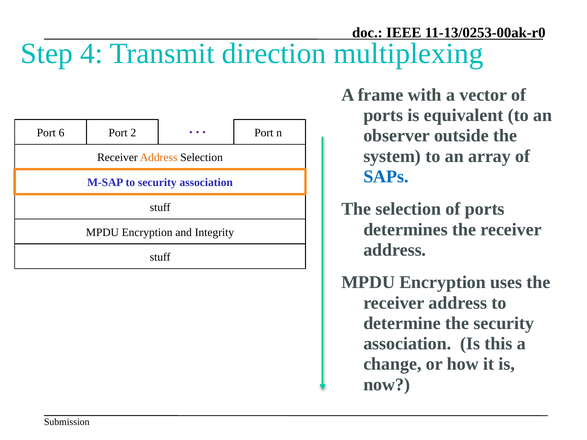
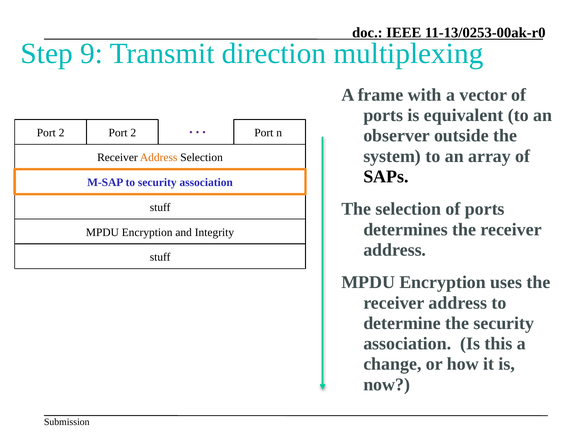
4: 4 -> 9
6 at (62, 133): 6 -> 2
SAPs colour: blue -> black
